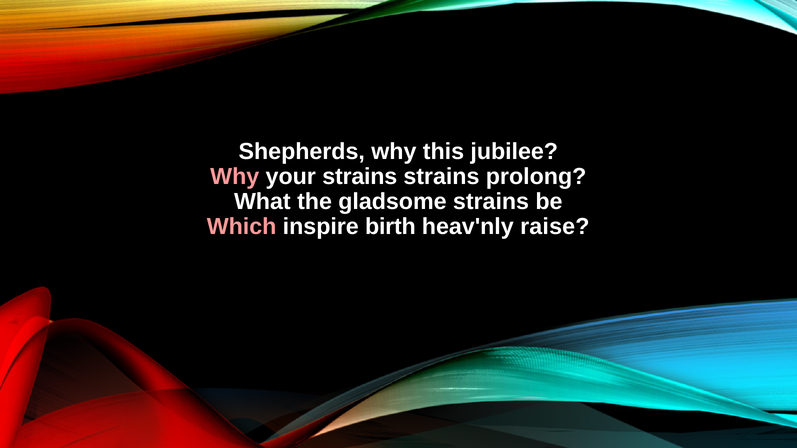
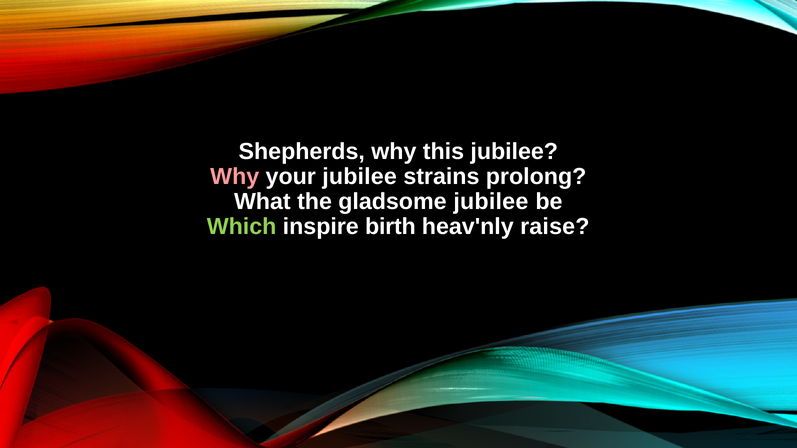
your strains: strains -> jubilee
gladsome strains: strains -> jubilee
Which colour: pink -> light green
